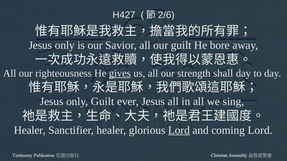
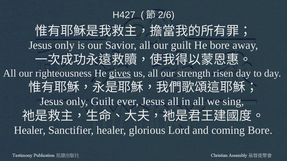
shall: shall -> risen
Lord at (179, 130) underline: present -> none
coming Lord: Lord -> Bore
